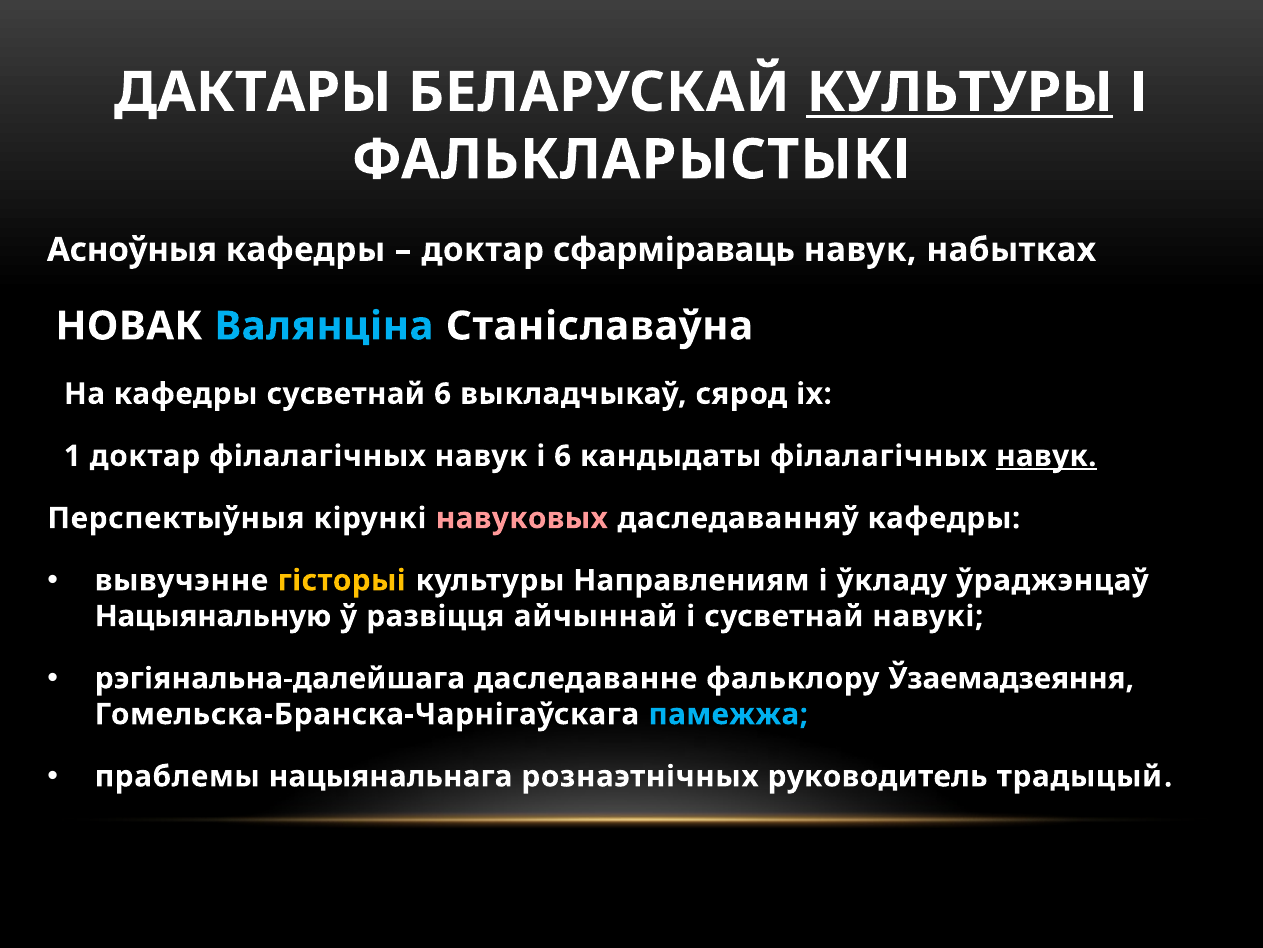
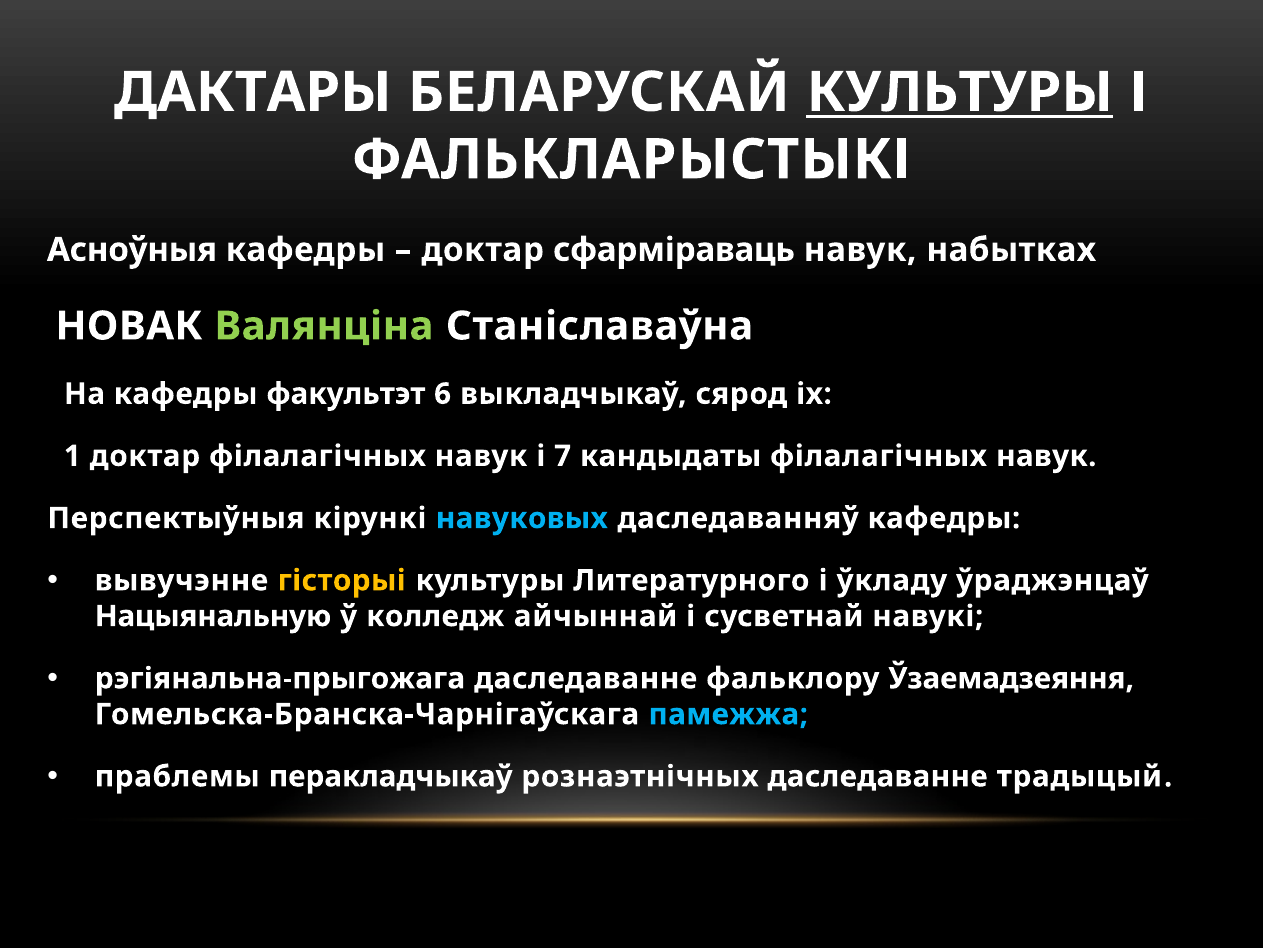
Валянціна colour: light blue -> light green
кафедры сусветнай: сусветнай -> факультэт
і 6: 6 -> 7
навук at (1046, 456) underline: present -> none
навуковых colour: pink -> light blue
Направлениям: Направлениям -> Литературного
развіцця: развіцця -> колледж
рэгіянальна-далейшага: рэгіянальна-далейшага -> рэгіянальна-прыгожага
нацыянальнага: нацыянальнага -> перакладчыкаў
рознаэтнічных руководитель: руководитель -> даследаванне
